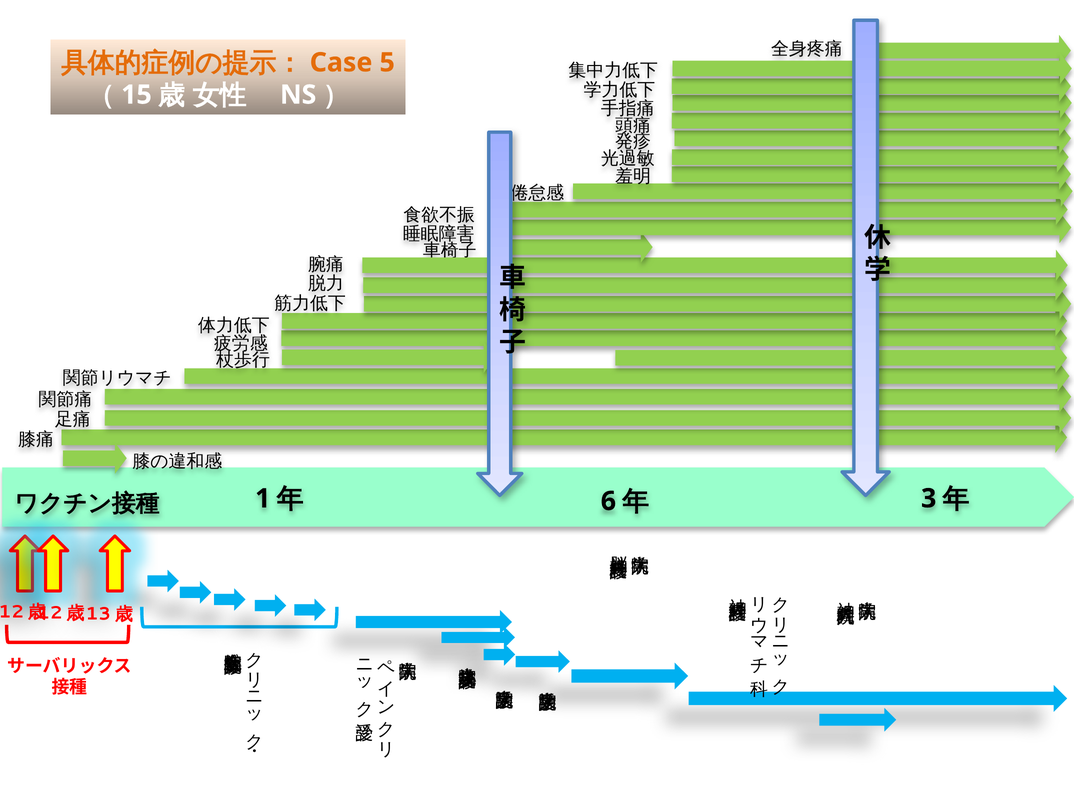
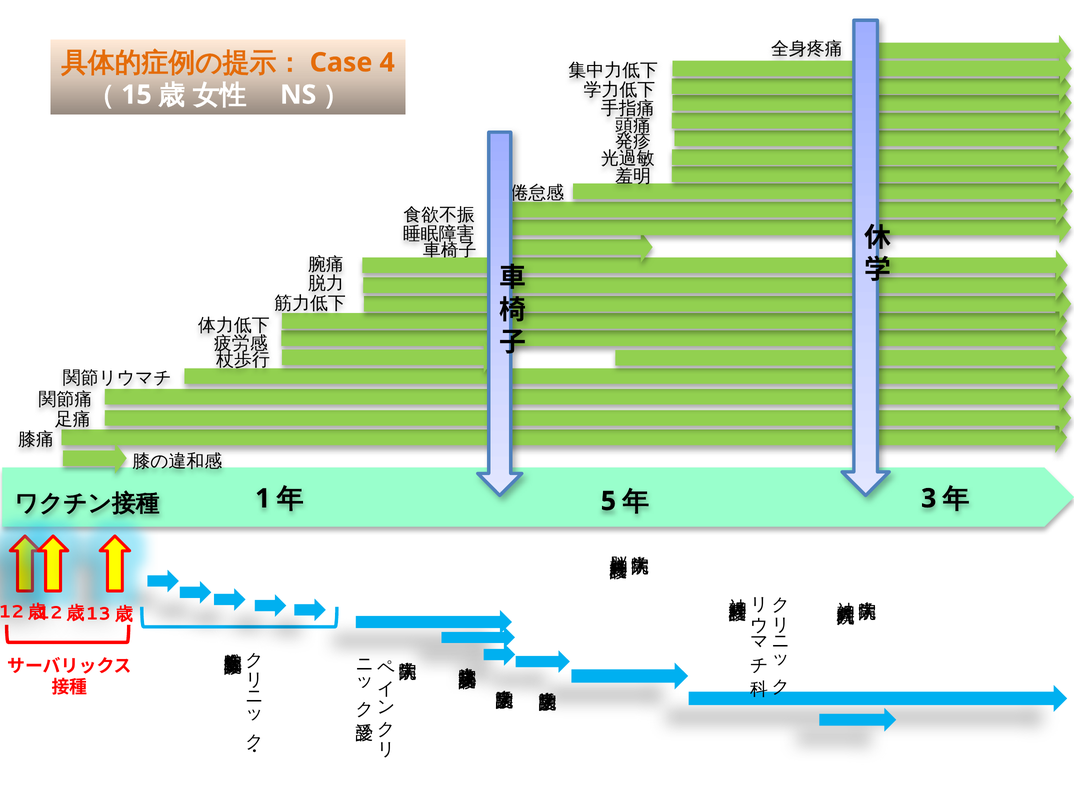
5: 5 -> 4
6: 6 -> 5
